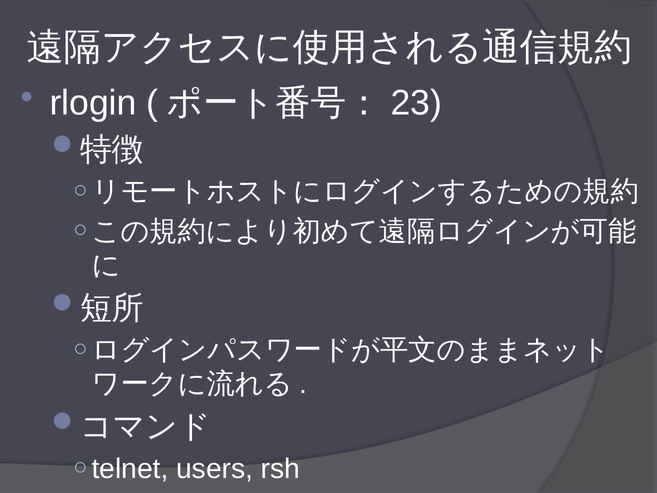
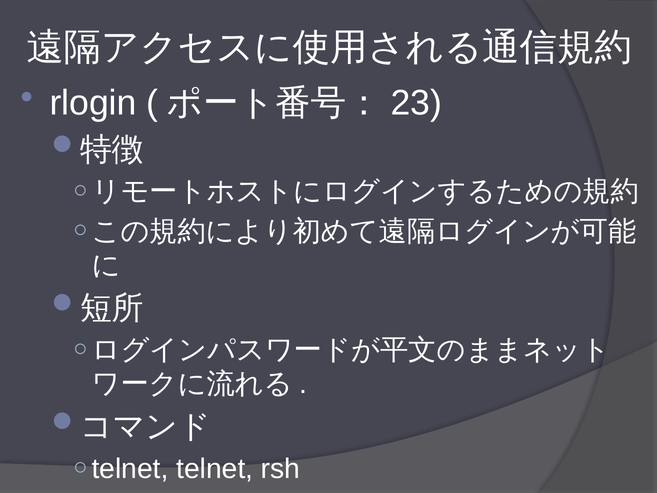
users: users -> telnet
